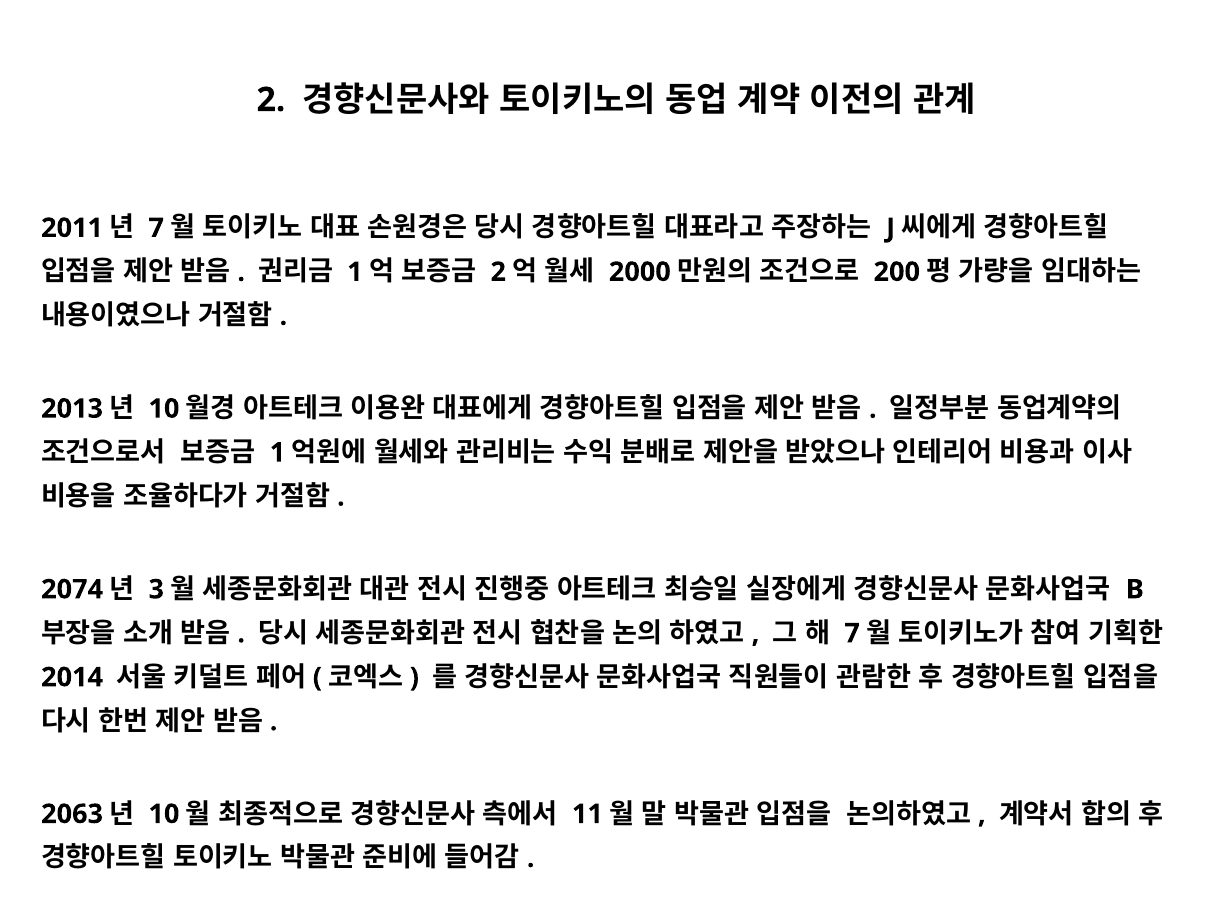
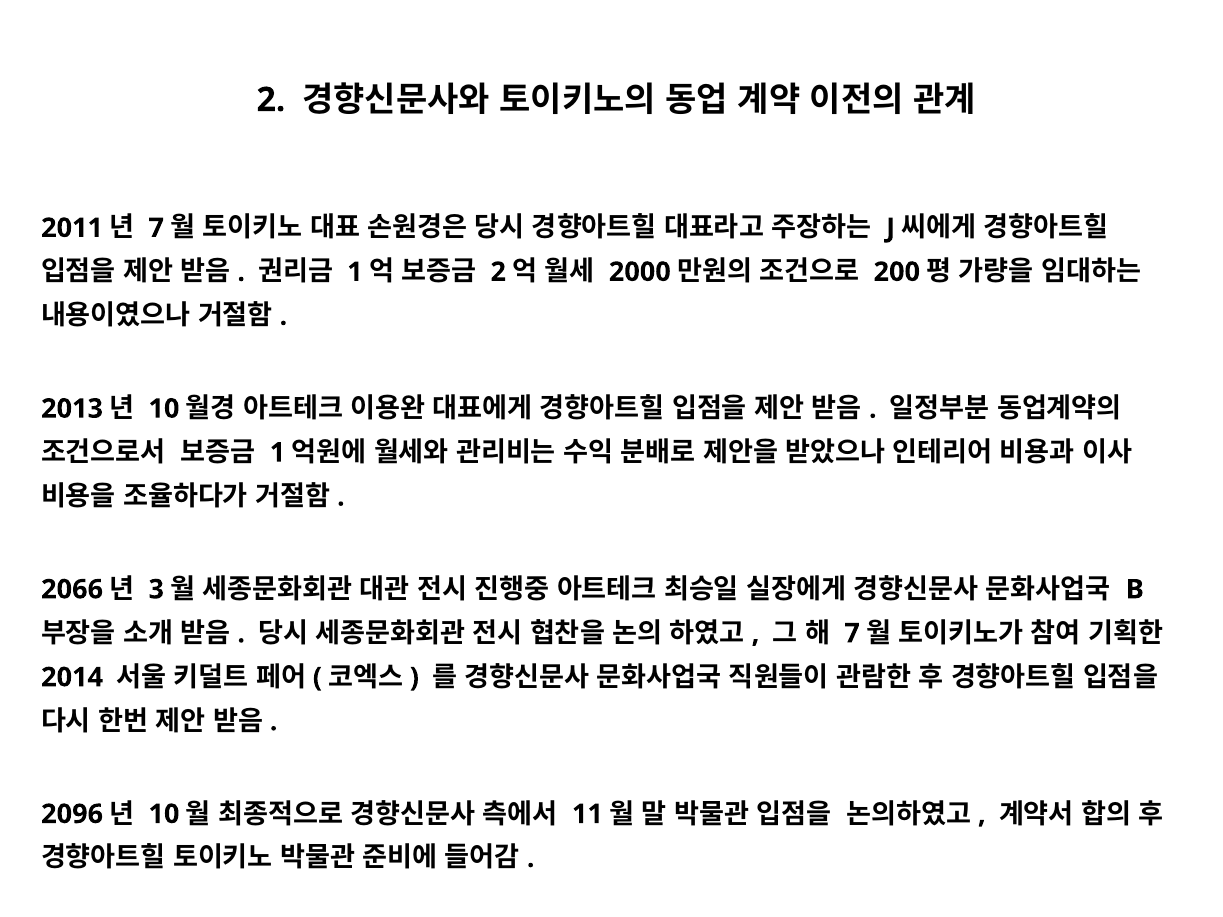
2074: 2074 -> 2066
2063: 2063 -> 2096
